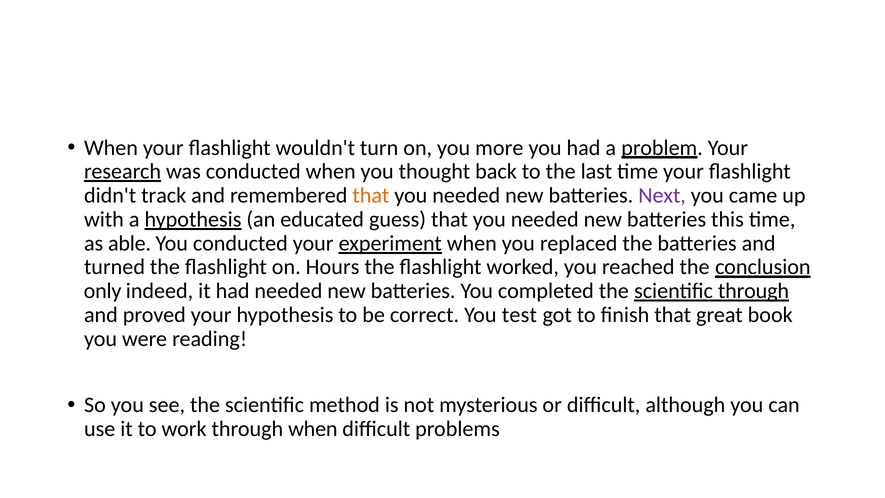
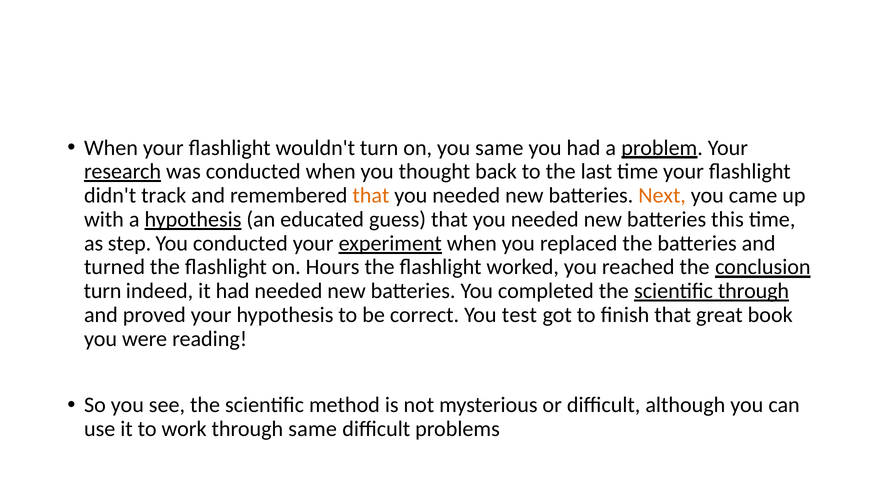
you more: more -> same
Next colour: purple -> orange
able: able -> step
only at (103, 291): only -> turn
through when: when -> same
